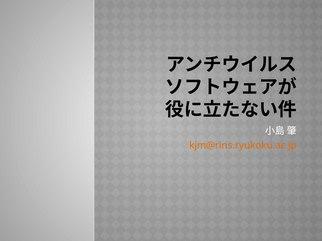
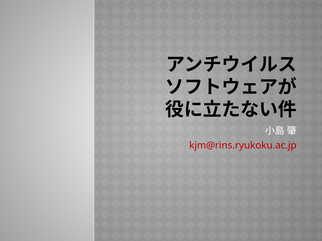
kjm@rins.ryukoku.ac.jp colour: orange -> red
